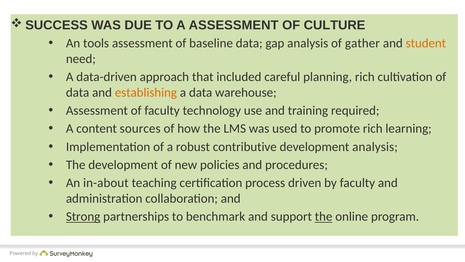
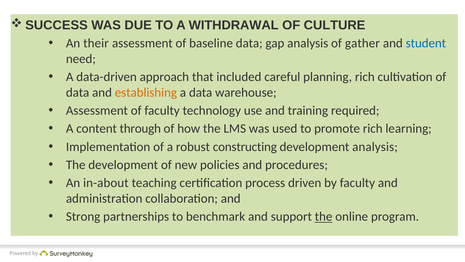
A ASSESSMENT: ASSESSMENT -> WITHDRAWAL
tools: tools -> their
student colour: orange -> blue
sources: sources -> through
contributive: contributive -> constructing
Strong underline: present -> none
